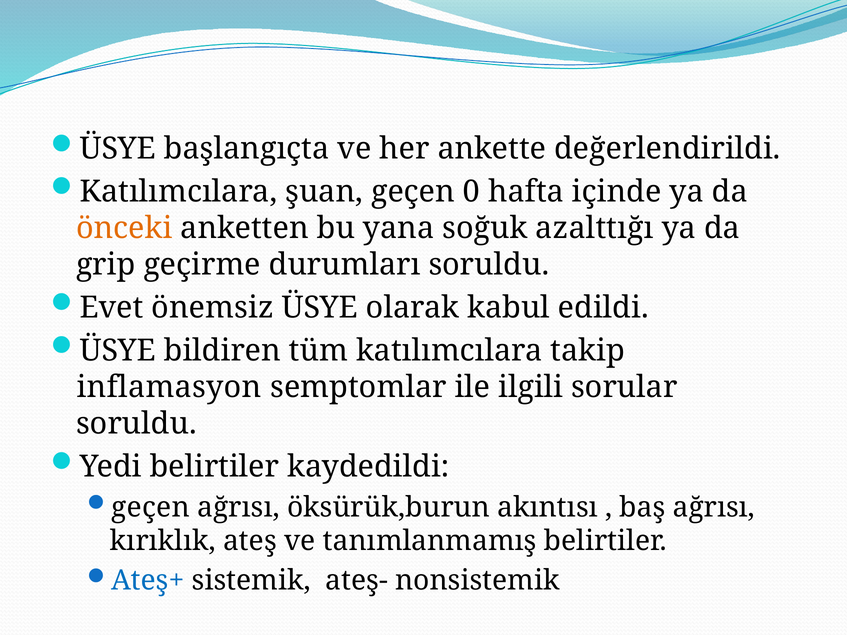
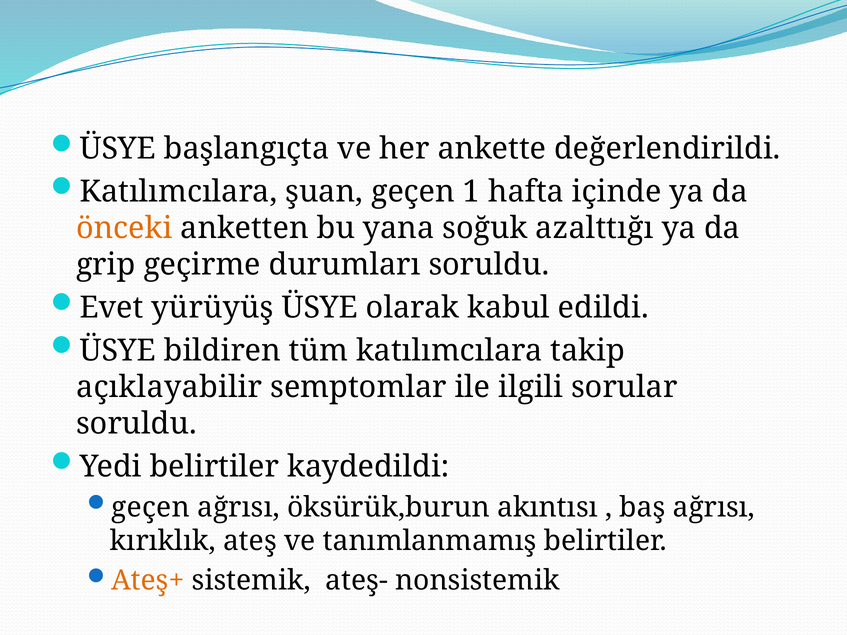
0: 0 -> 1
önemsiz: önemsiz -> yürüyüş
inflamasyon: inflamasyon -> açıklayabilir
Ateş+ colour: blue -> orange
